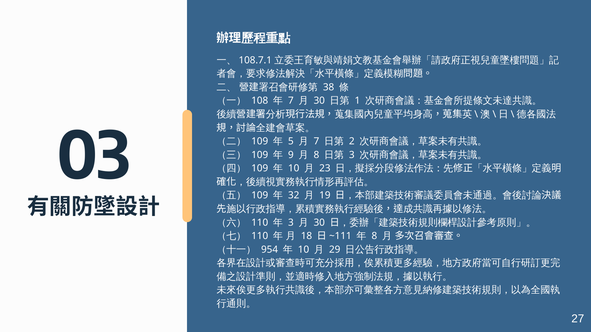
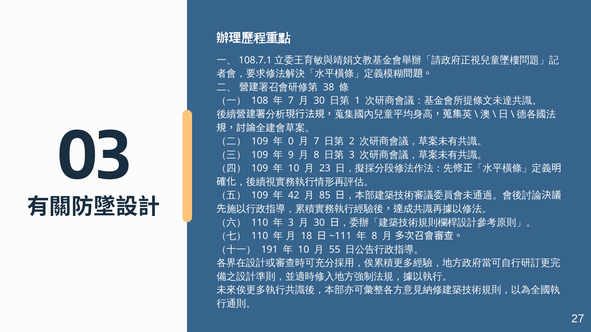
5: 5 -> 0
32: 32 -> 42
19: 19 -> 85
954: 954 -> 191
29: 29 -> 55
